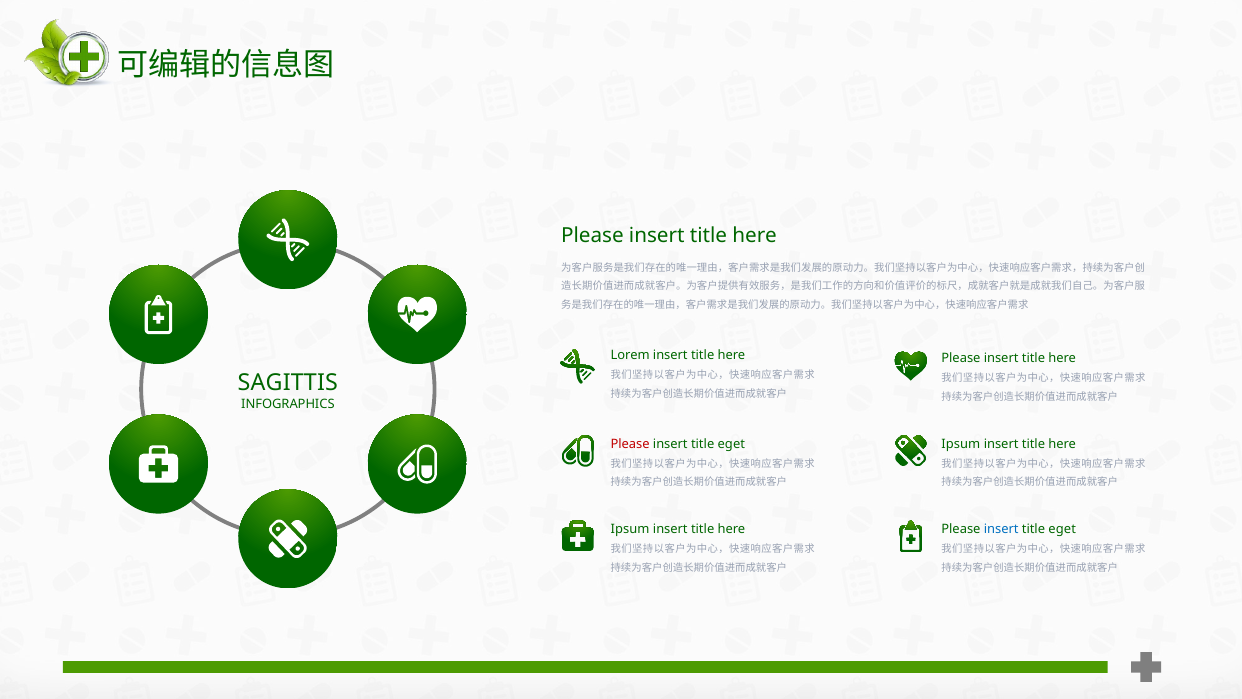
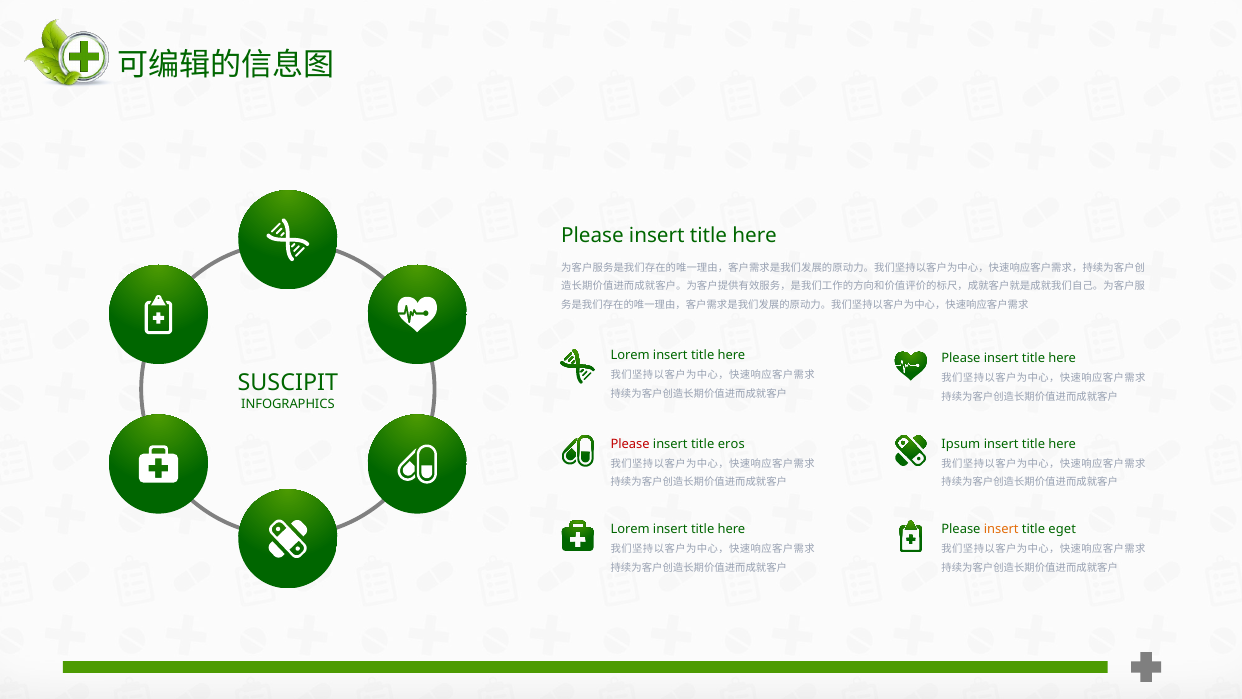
SAGITTIS: SAGITTIS -> SUSCIPIT
eget at (731, 444): eget -> eros
Ipsum at (630, 529): Ipsum -> Lorem
insert at (1001, 529) colour: blue -> orange
